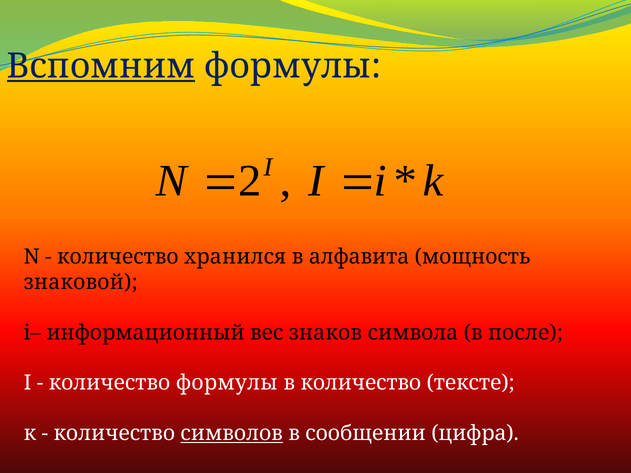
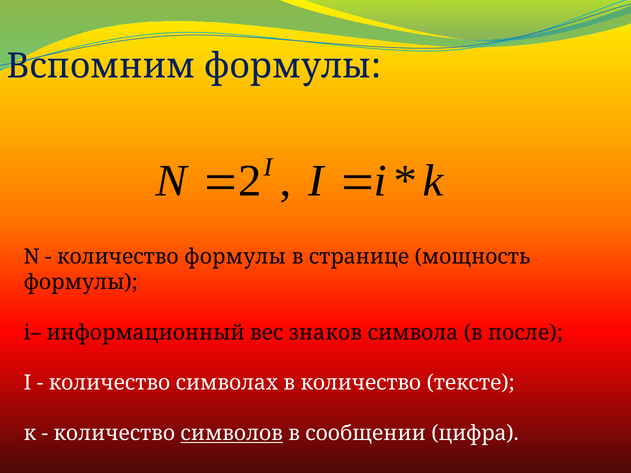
Вспомним underline: present -> none
количество хранился: хранился -> формулы
алфавита: алфавита -> странице
знаковой at (81, 282): знаковой -> формулы
количество формулы: формулы -> символах
